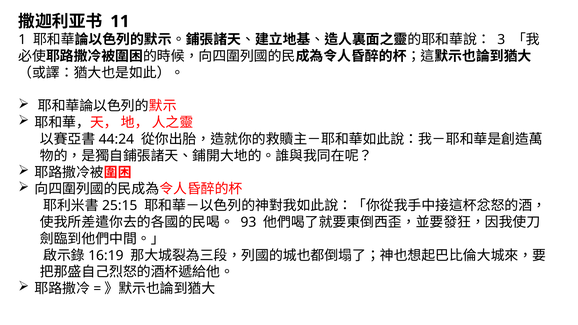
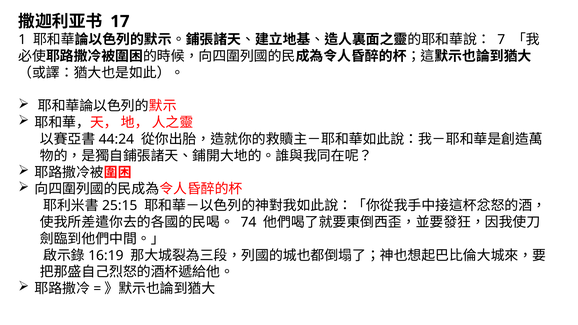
11: 11 -> 17
3: 3 -> 7
93: 93 -> 74
